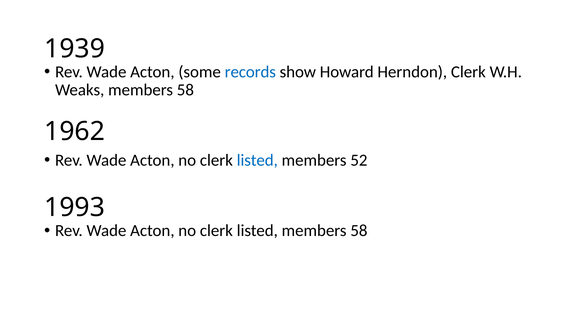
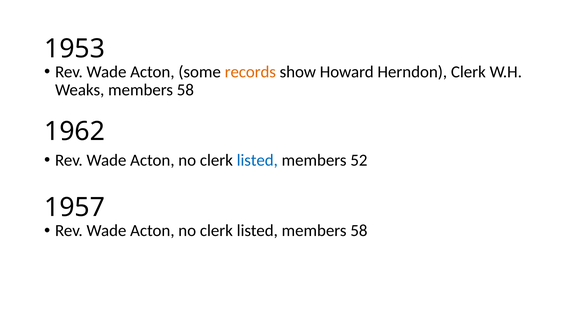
1939: 1939 -> 1953
records colour: blue -> orange
1993: 1993 -> 1957
